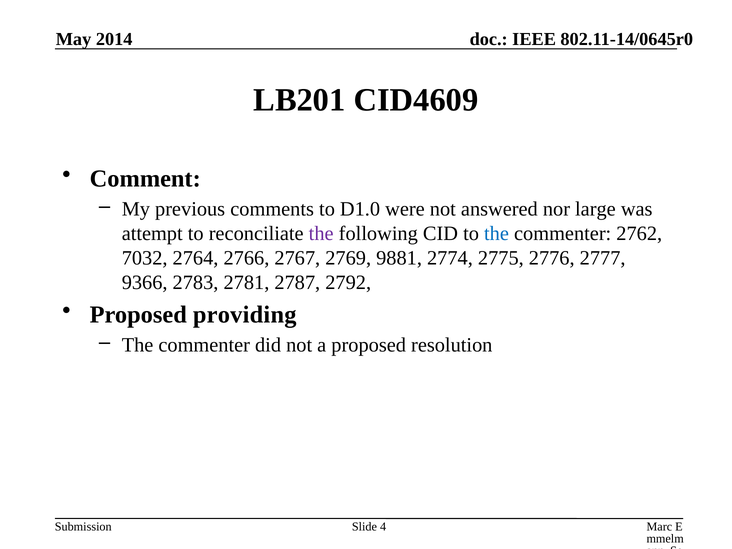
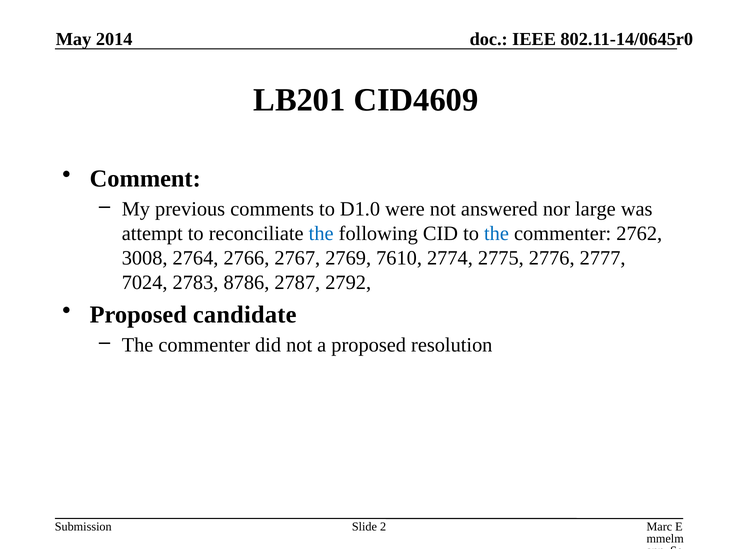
the at (321, 234) colour: purple -> blue
7032: 7032 -> 3008
9881: 9881 -> 7610
9366: 9366 -> 7024
2781: 2781 -> 8786
providing: providing -> candidate
4: 4 -> 2
